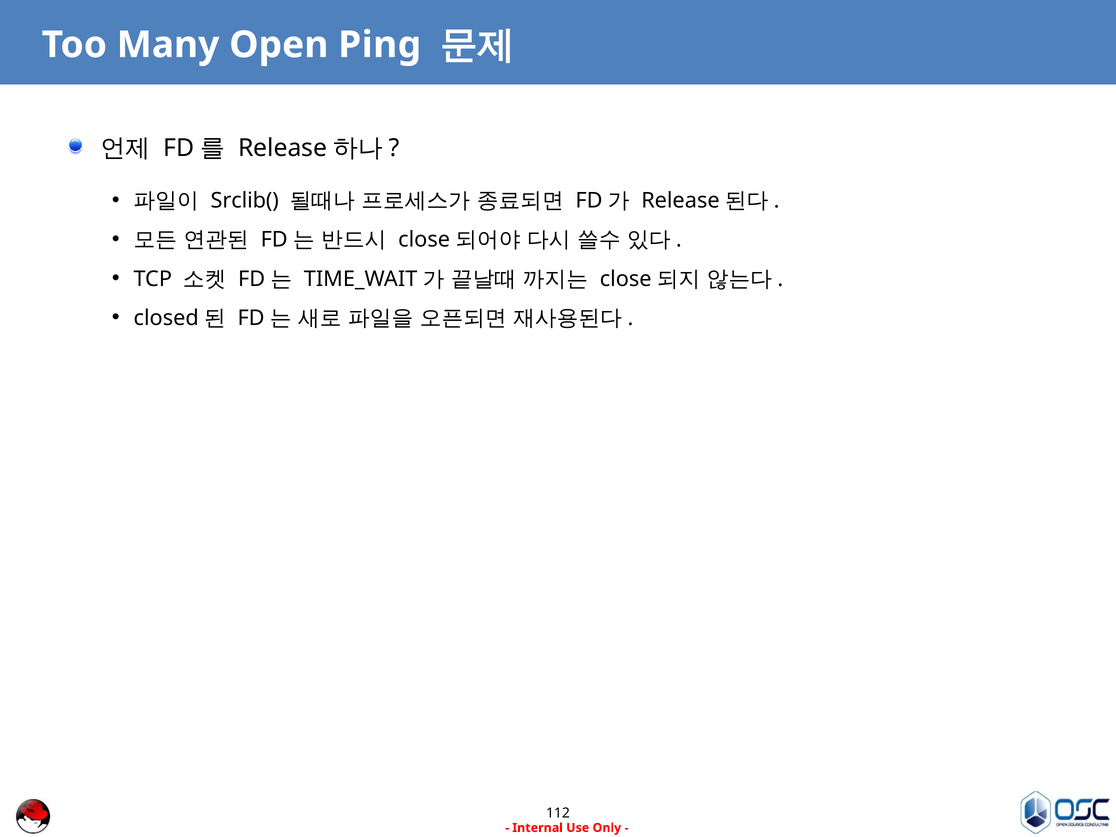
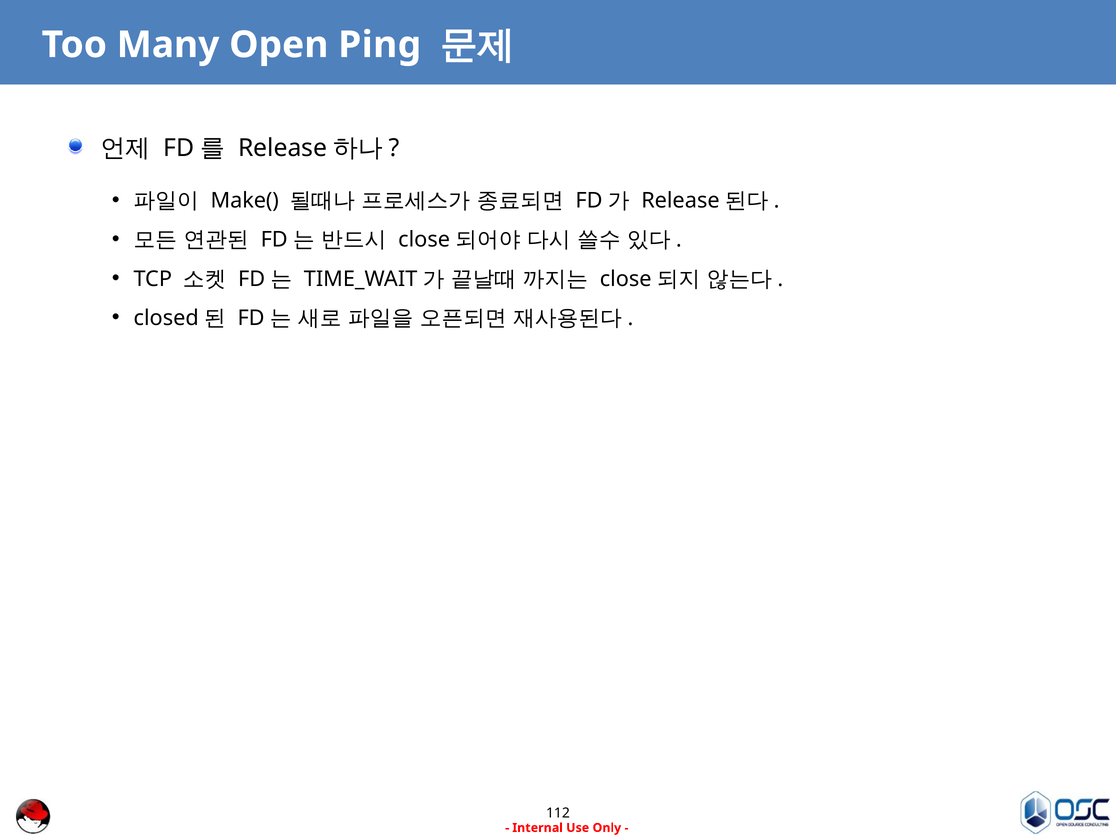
Srclib(: Srclib( -> Make(
